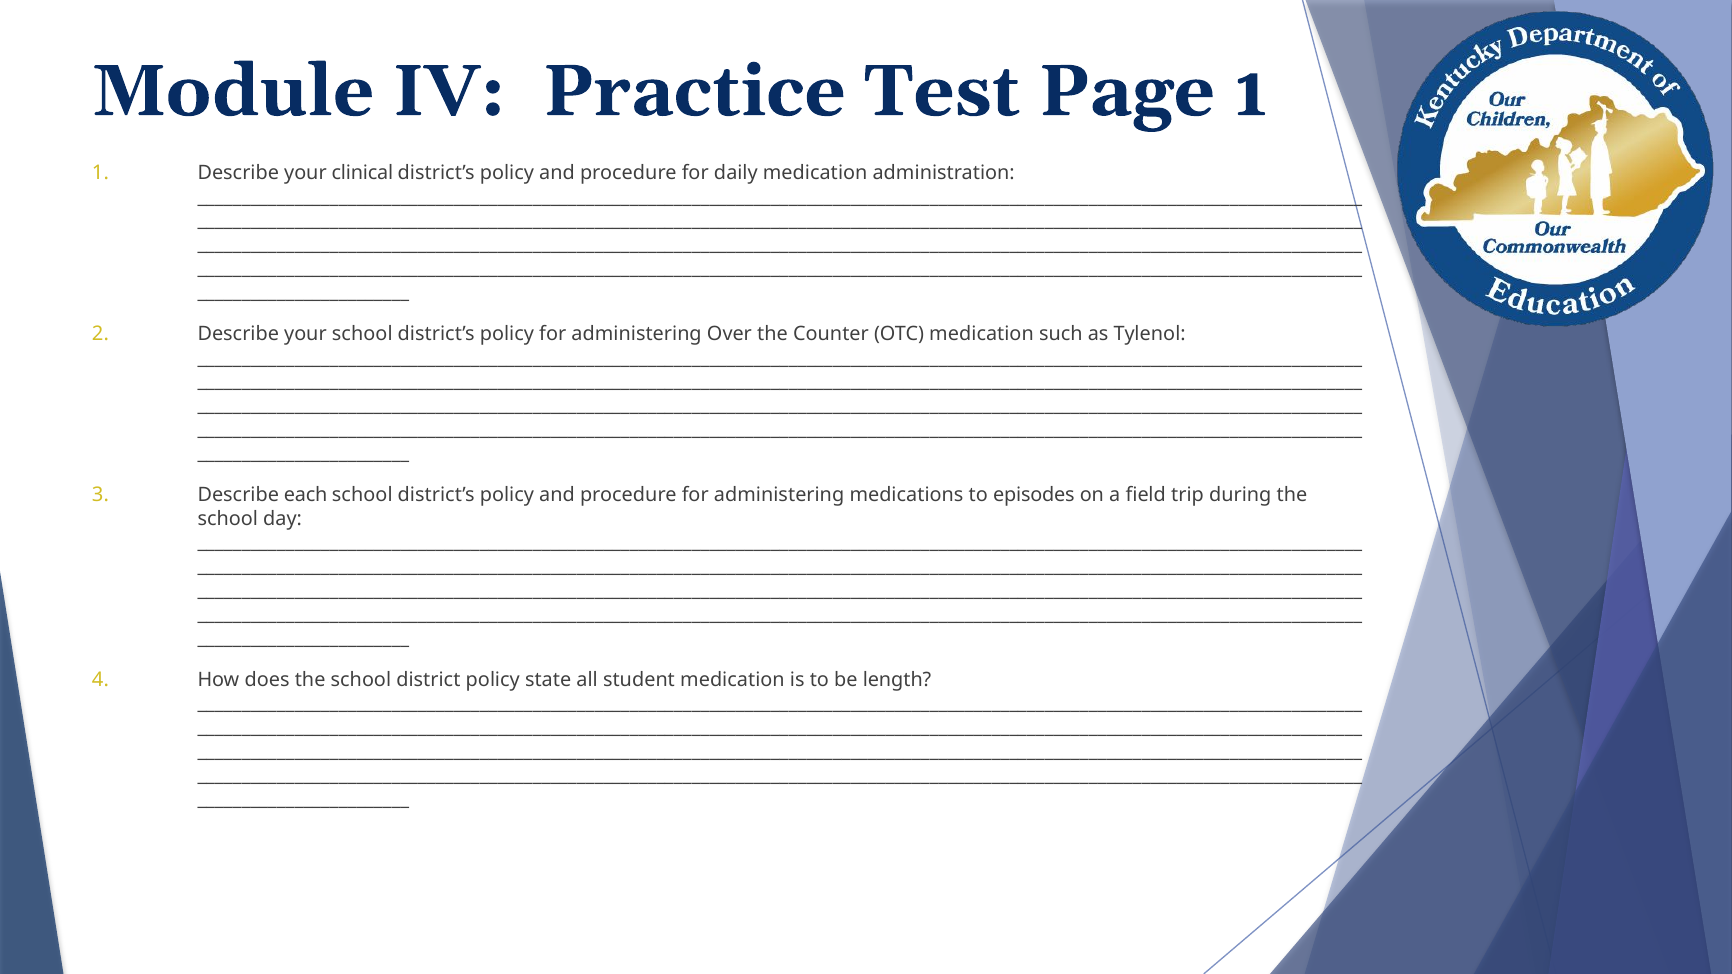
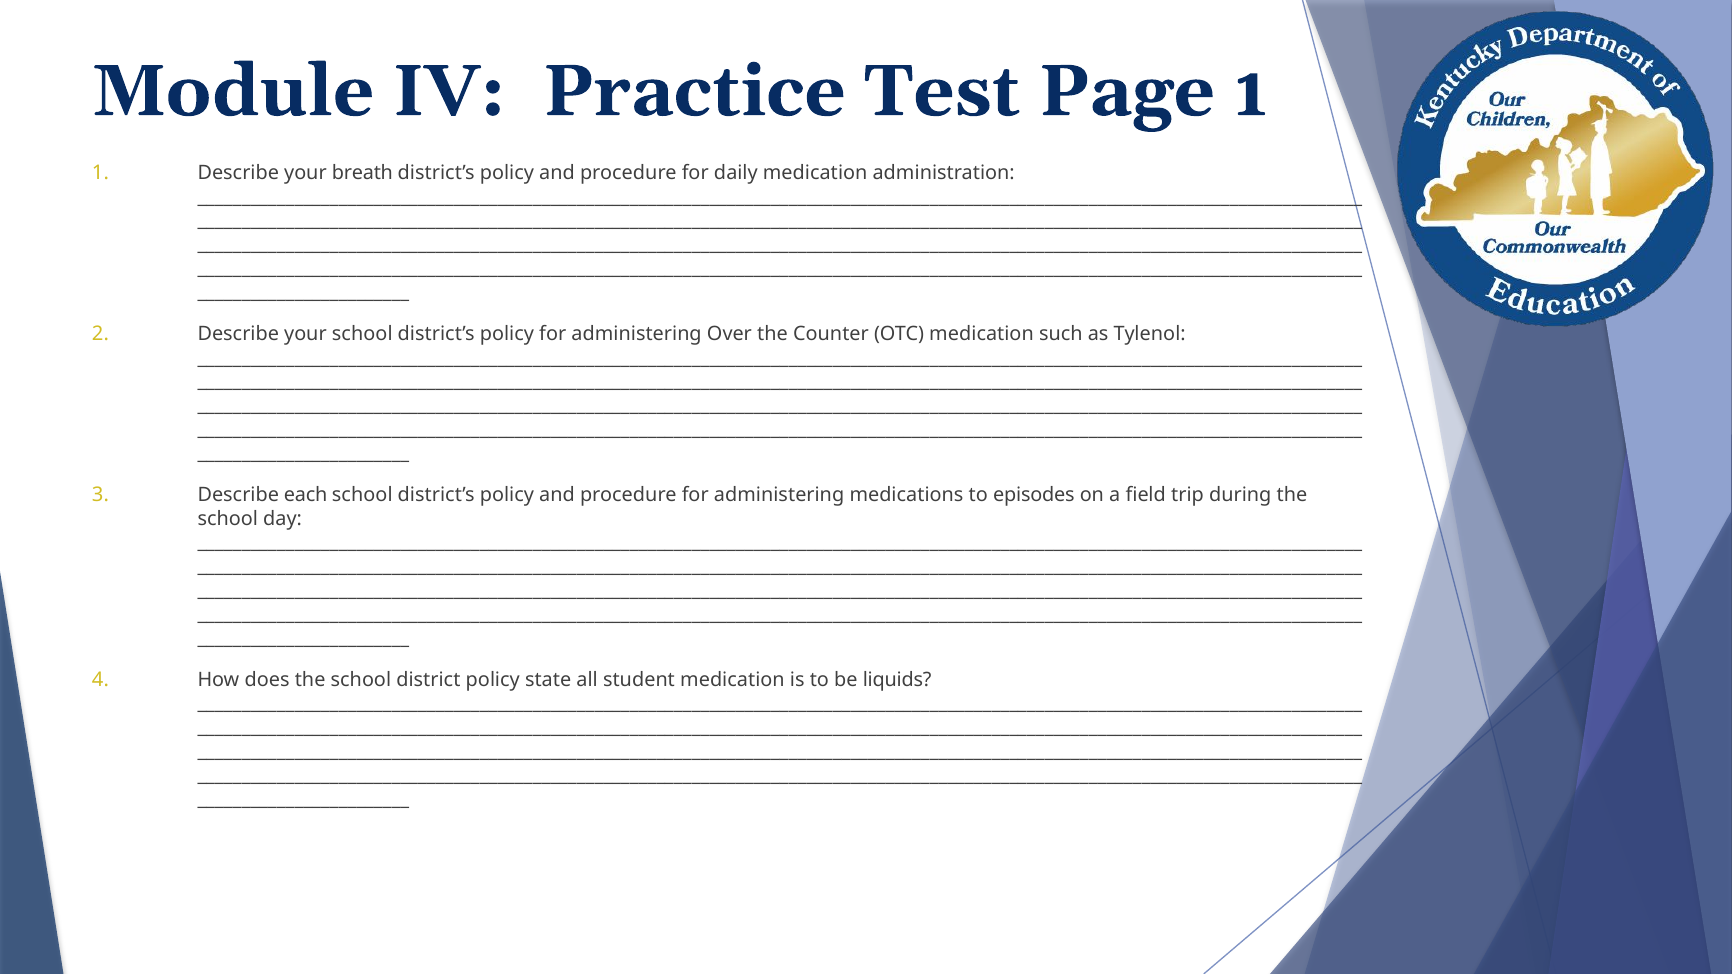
clinical: clinical -> breath
length: length -> liquids
